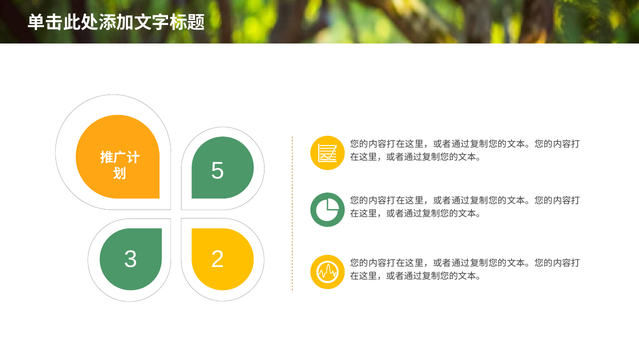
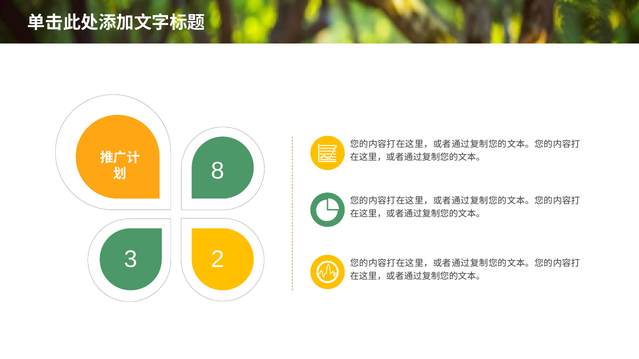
5: 5 -> 8
